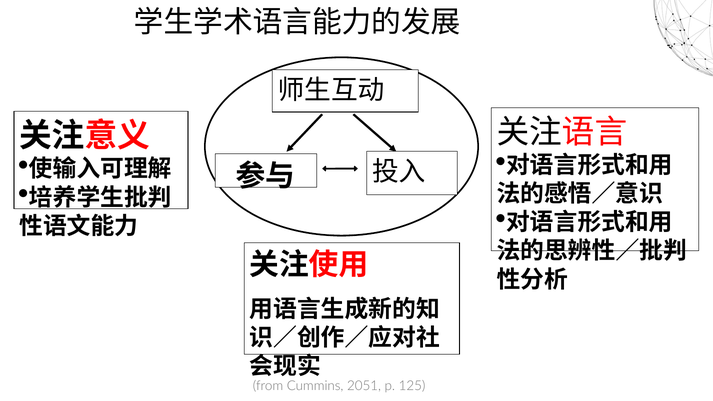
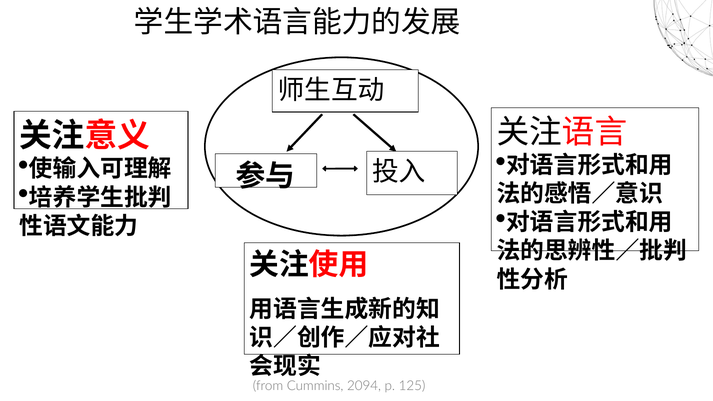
2051: 2051 -> 2094
